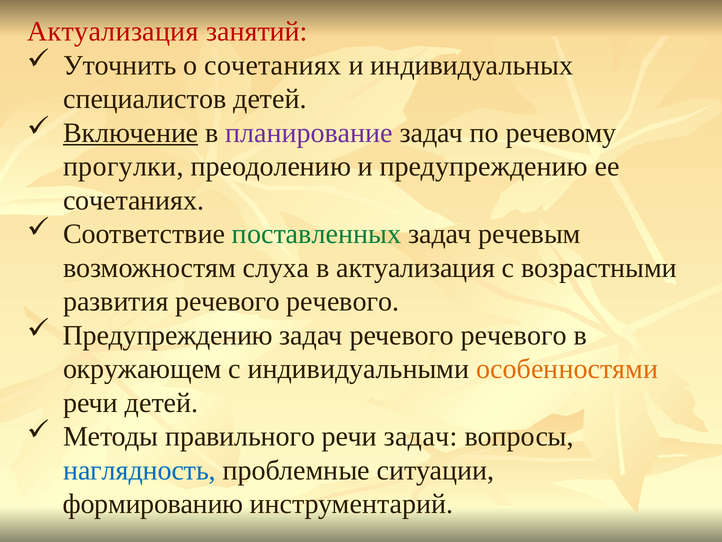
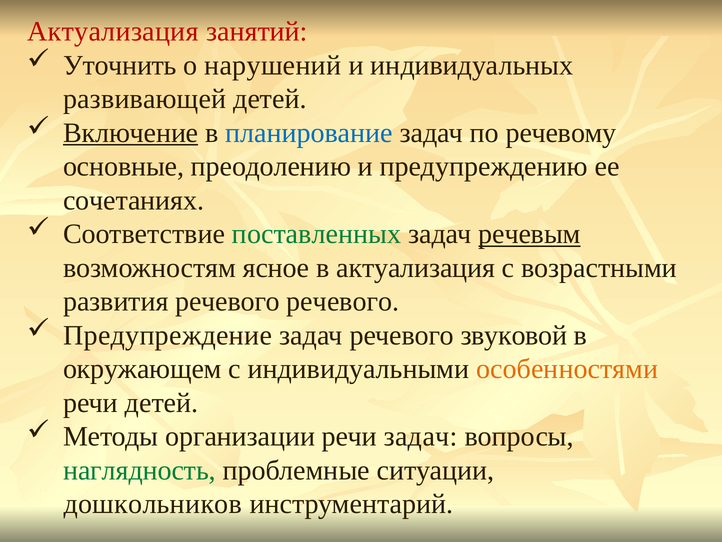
о сочетаниях: сочетаниях -> нарушений
специалистов: специалистов -> развивающей
планирование colour: purple -> blue
прогулки: прогулки -> основные
речевым underline: none -> present
слуха: слуха -> ясное
Предупреждению at (168, 335): Предупреждению -> Предупреждение
задач речевого речевого: речевого -> звуковой
правильного: правильного -> организации
наглядность colour: blue -> green
формированию: формированию -> дошкольников
